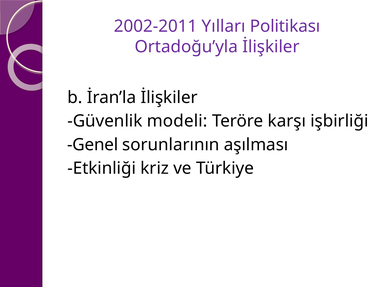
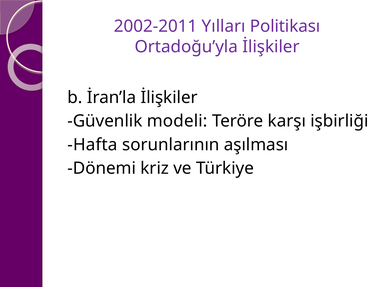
Genel: Genel -> Hafta
Etkinliği: Etkinliği -> Dönemi
